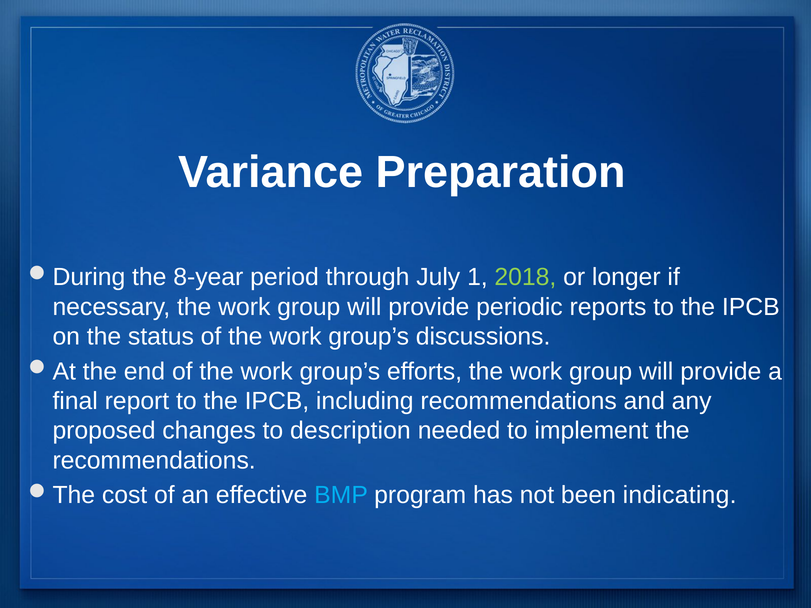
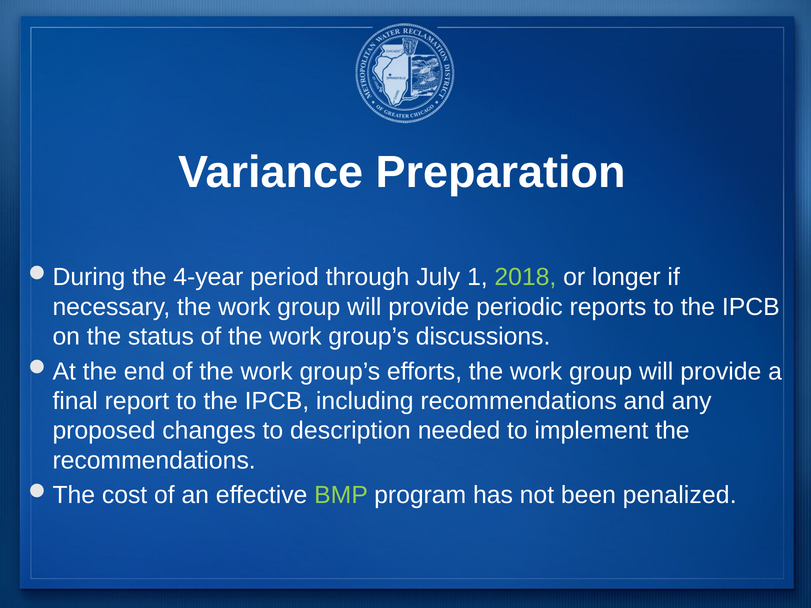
8-year: 8-year -> 4-year
BMP colour: light blue -> light green
indicating: indicating -> penalized
